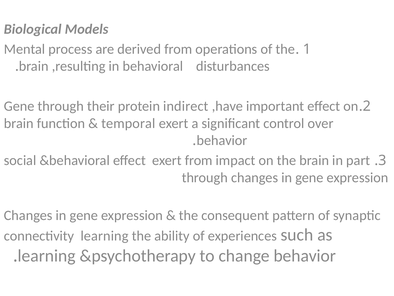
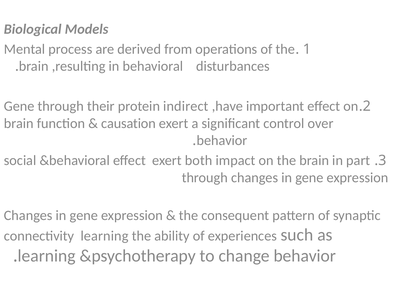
temporal: temporal -> causation
exert from: from -> both
